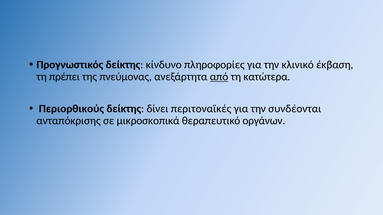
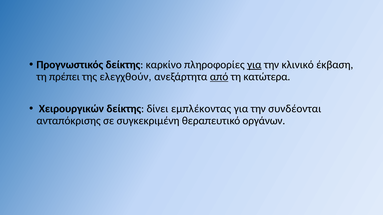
κίνδυνο: κίνδυνο -> καρκίνο
για at (254, 65) underline: none -> present
πνεύμονας: πνεύμονας -> ελεγχθούν
Περιορθικούς: Περιορθικούς -> Χειρουργικών
περιτοναϊκές: περιτοναϊκές -> εμπλέκοντας
μικροσκοπικά: μικροσκοπικά -> συγκεκριμένη
